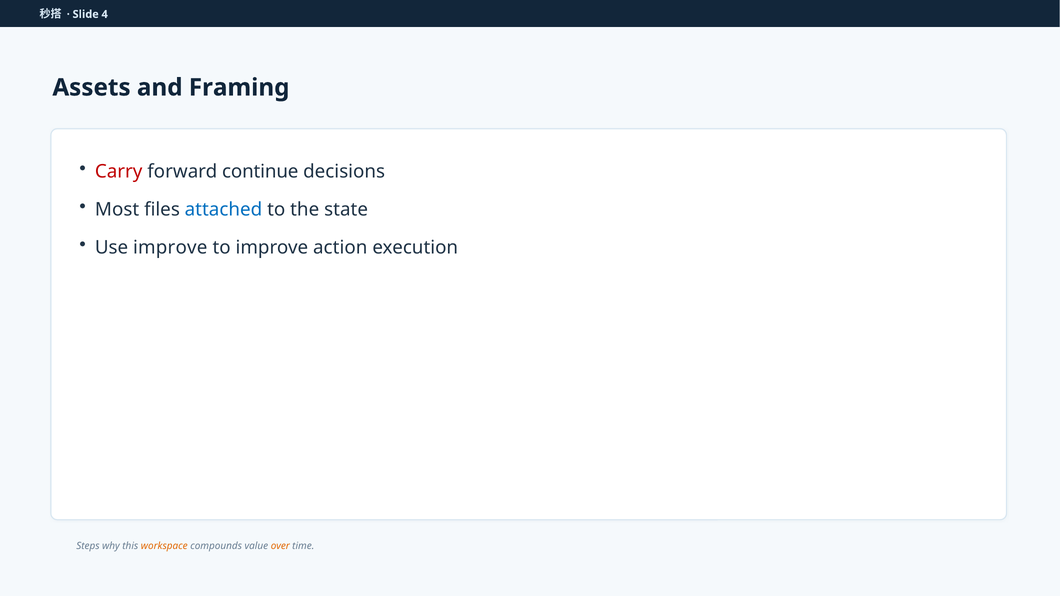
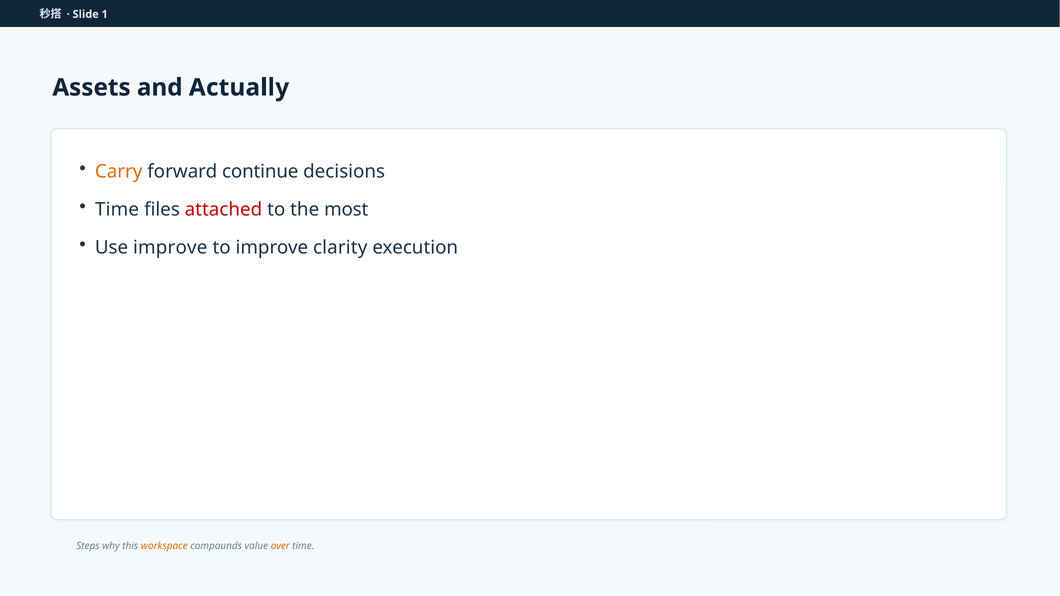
4: 4 -> 1
Framing: Framing -> Actually
Carry colour: red -> orange
Most at (117, 210): Most -> Time
attached colour: blue -> red
state: state -> most
action: action -> clarity
